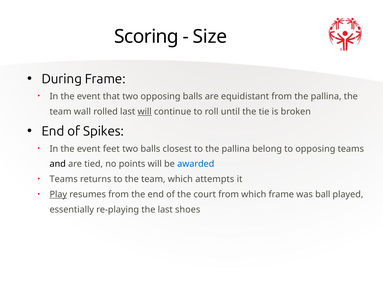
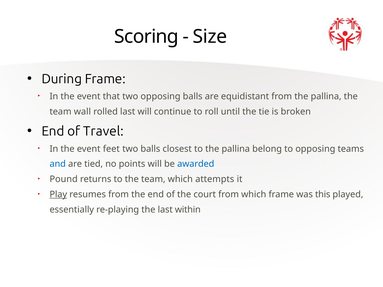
will at (145, 112) underline: present -> none
Spikes: Spikes -> Travel
and colour: black -> blue
Teams at (64, 179): Teams -> Pound
ball: ball -> this
shoes: shoes -> within
